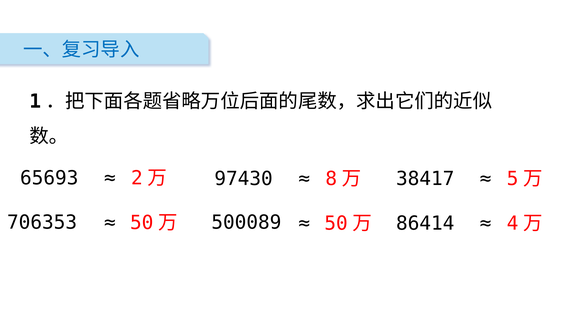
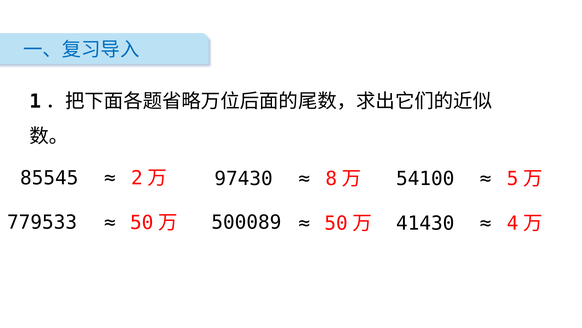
65693: 65693 -> 85545
38417: 38417 -> 54100
706353: 706353 -> 779533
86414: 86414 -> 41430
